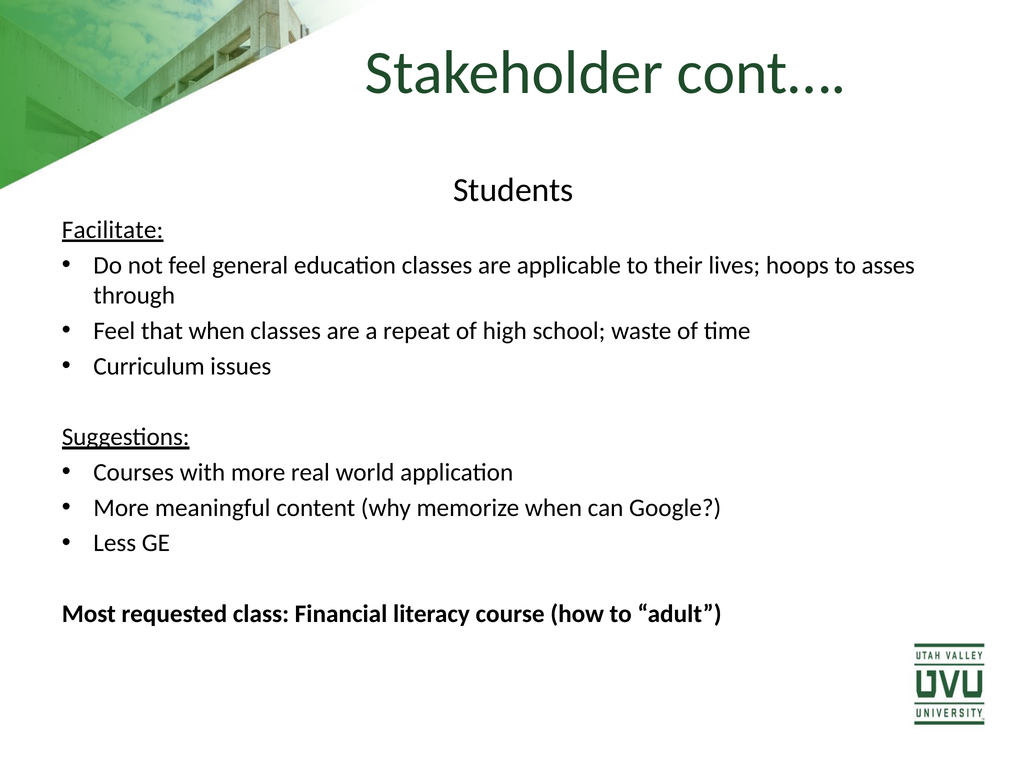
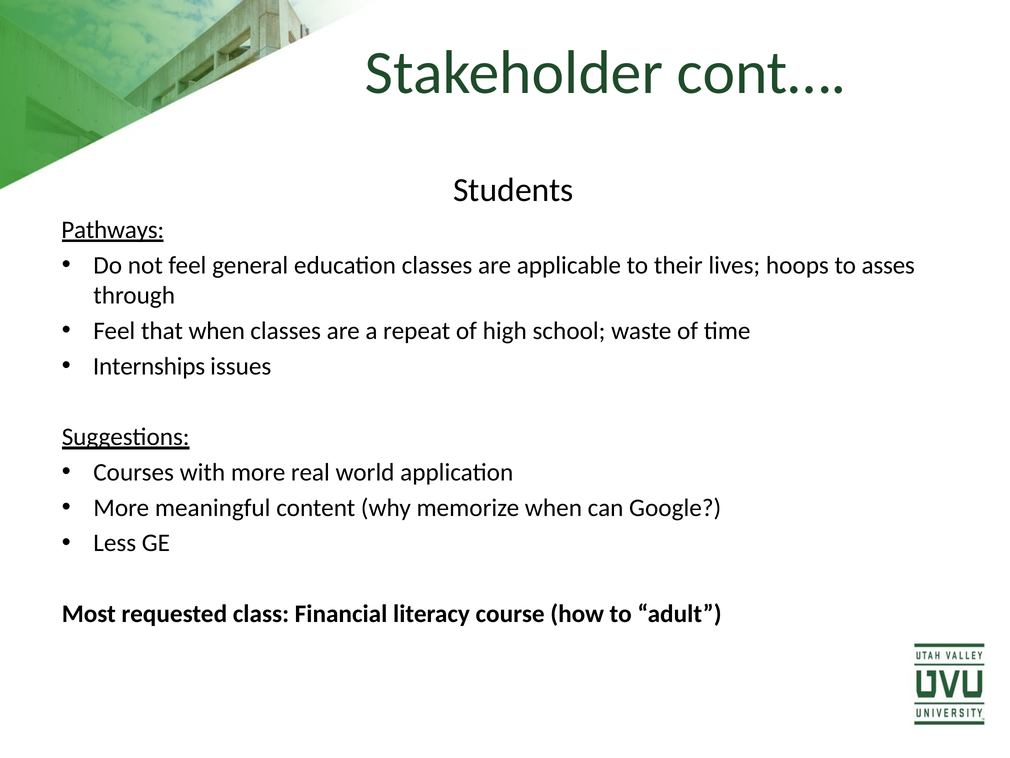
Facilitate: Facilitate -> Pathways
Curriculum: Curriculum -> Internships
